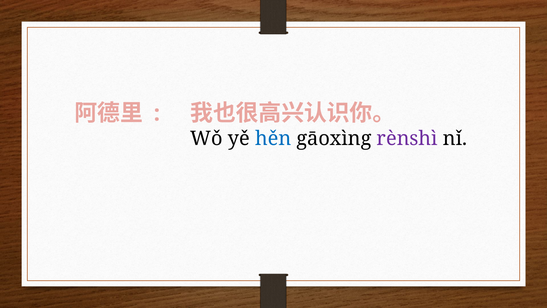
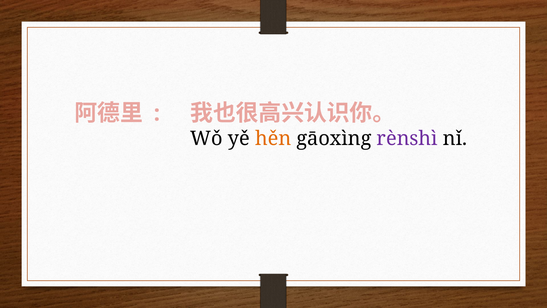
hěn colour: blue -> orange
